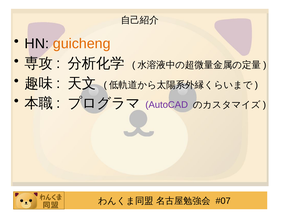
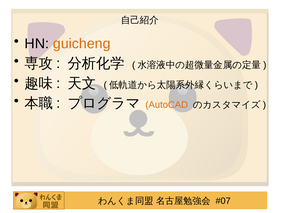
AutoCAD colour: purple -> orange
